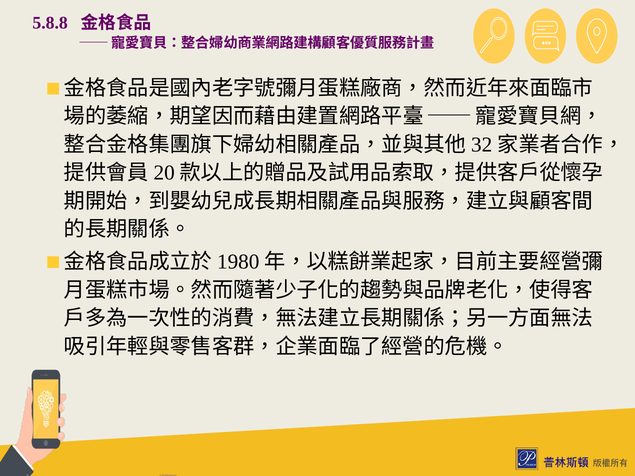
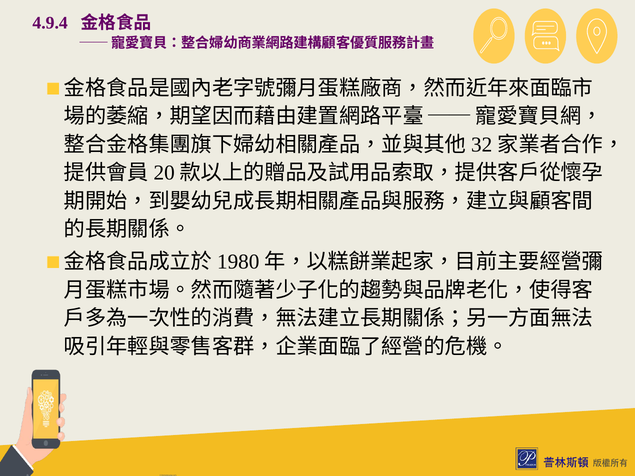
5.8.8: 5.8.8 -> 4.9.4
